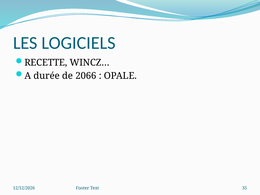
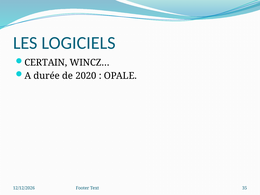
RECETTE: RECETTE -> CERTAIN
2066: 2066 -> 2020
